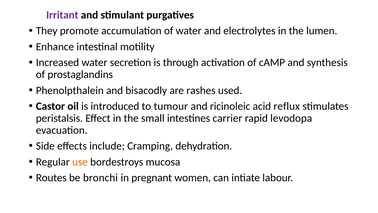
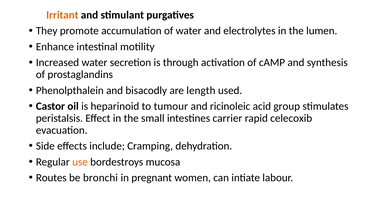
Irritant colour: purple -> orange
rashes: rashes -> length
introduced: introduced -> heparinoid
reflux: reflux -> group
levodopa: levodopa -> celecoxib
